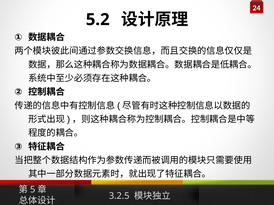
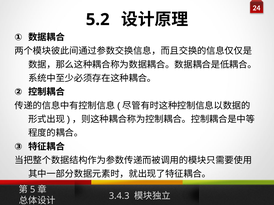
3.2.5: 3.2.5 -> 3.4.3
